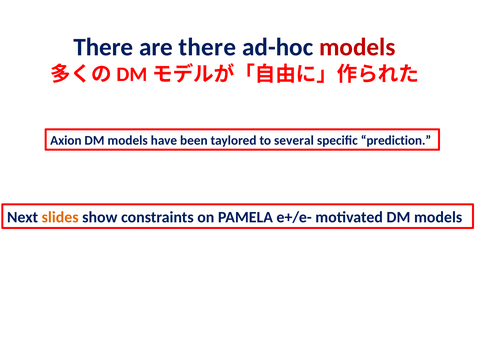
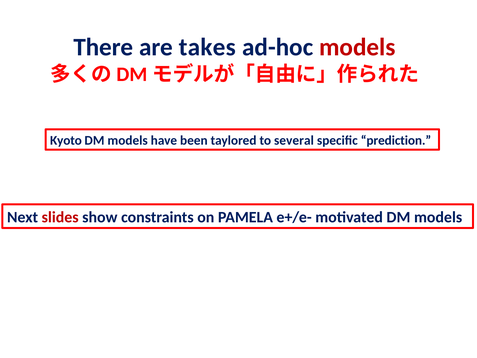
are there: there -> takes
Axion: Axion -> Kyoto
slides colour: orange -> red
